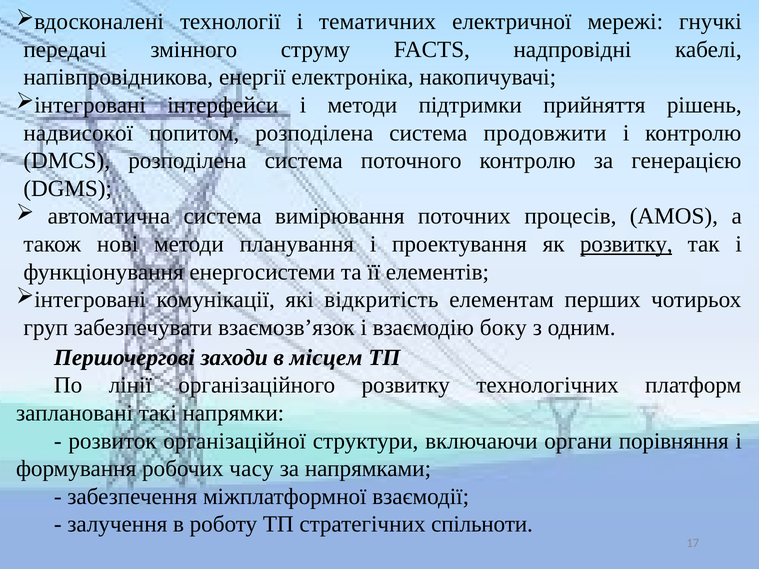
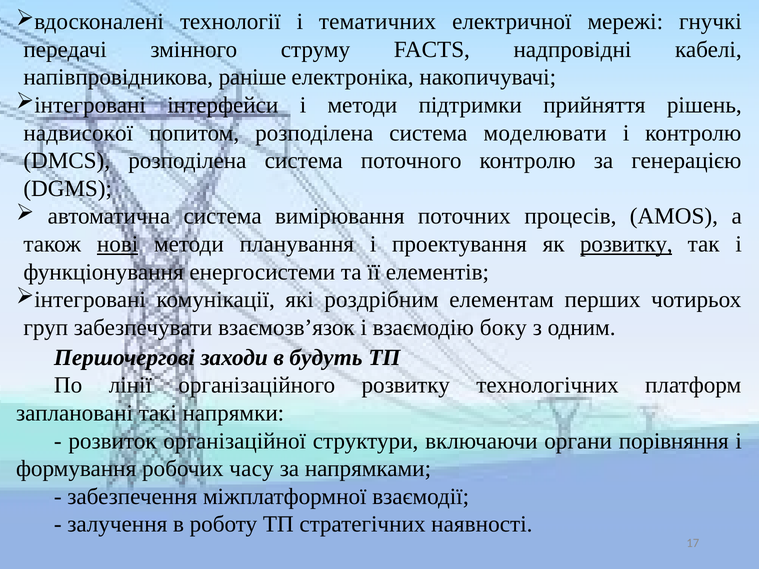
енергії: енергії -> раніше
продовжити: продовжити -> моделювати
нові underline: none -> present
відкритість: відкритість -> роздрібним
місцем: місцем -> будуть
спільноти: спільноти -> наявності
